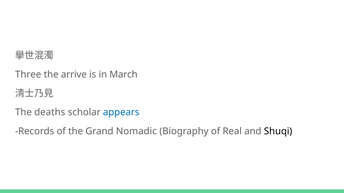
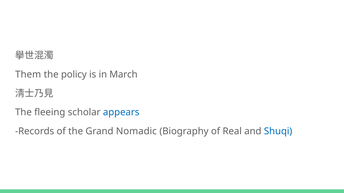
Three: Three -> Them
arrive: arrive -> policy
deaths: deaths -> fleeing
Shuqi colour: black -> blue
